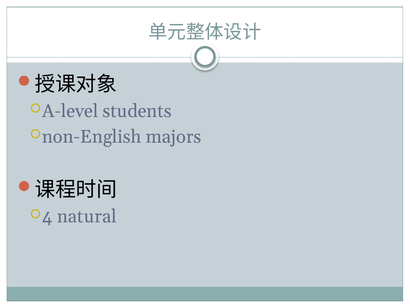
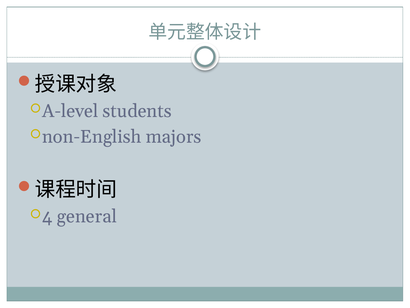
natural: natural -> general
